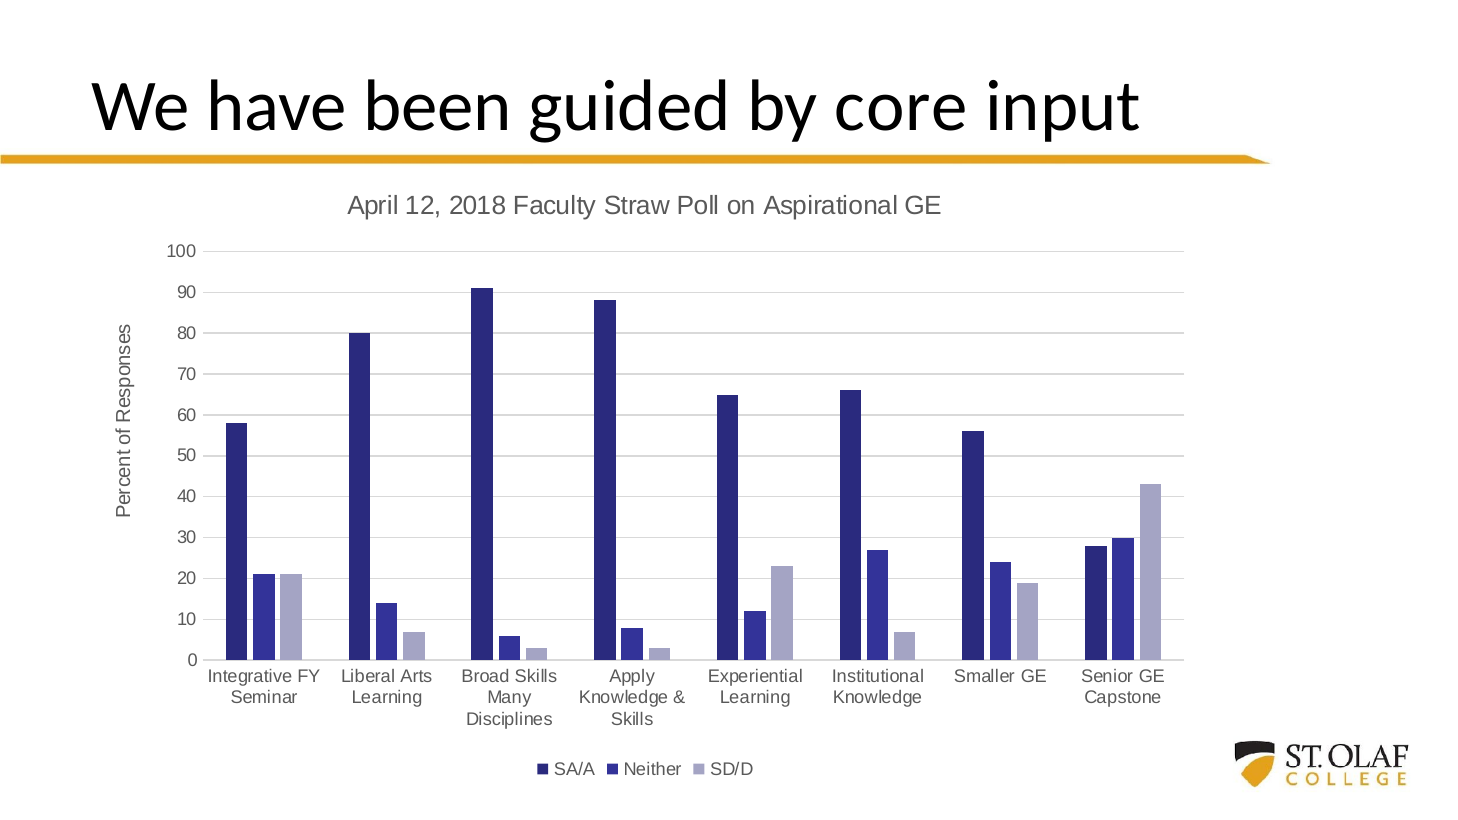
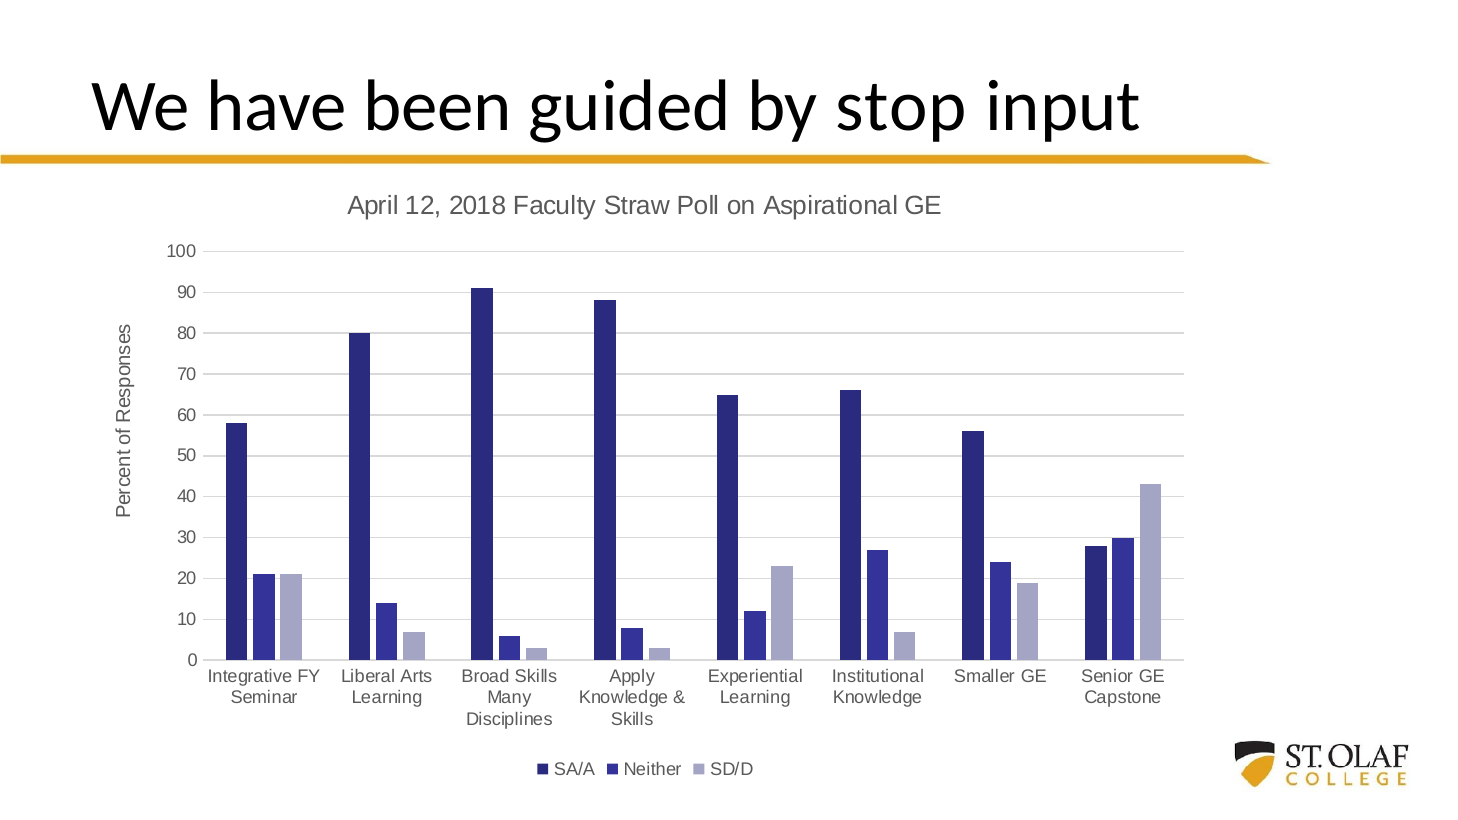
core: core -> stop
